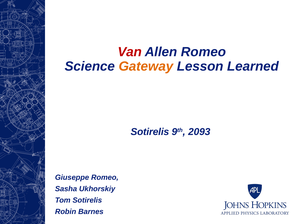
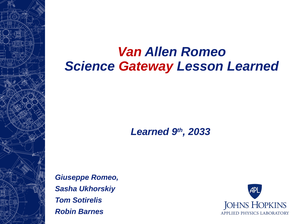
Gateway colour: orange -> red
Sotirelis at (150, 132): Sotirelis -> Learned
2093: 2093 -> 2033
